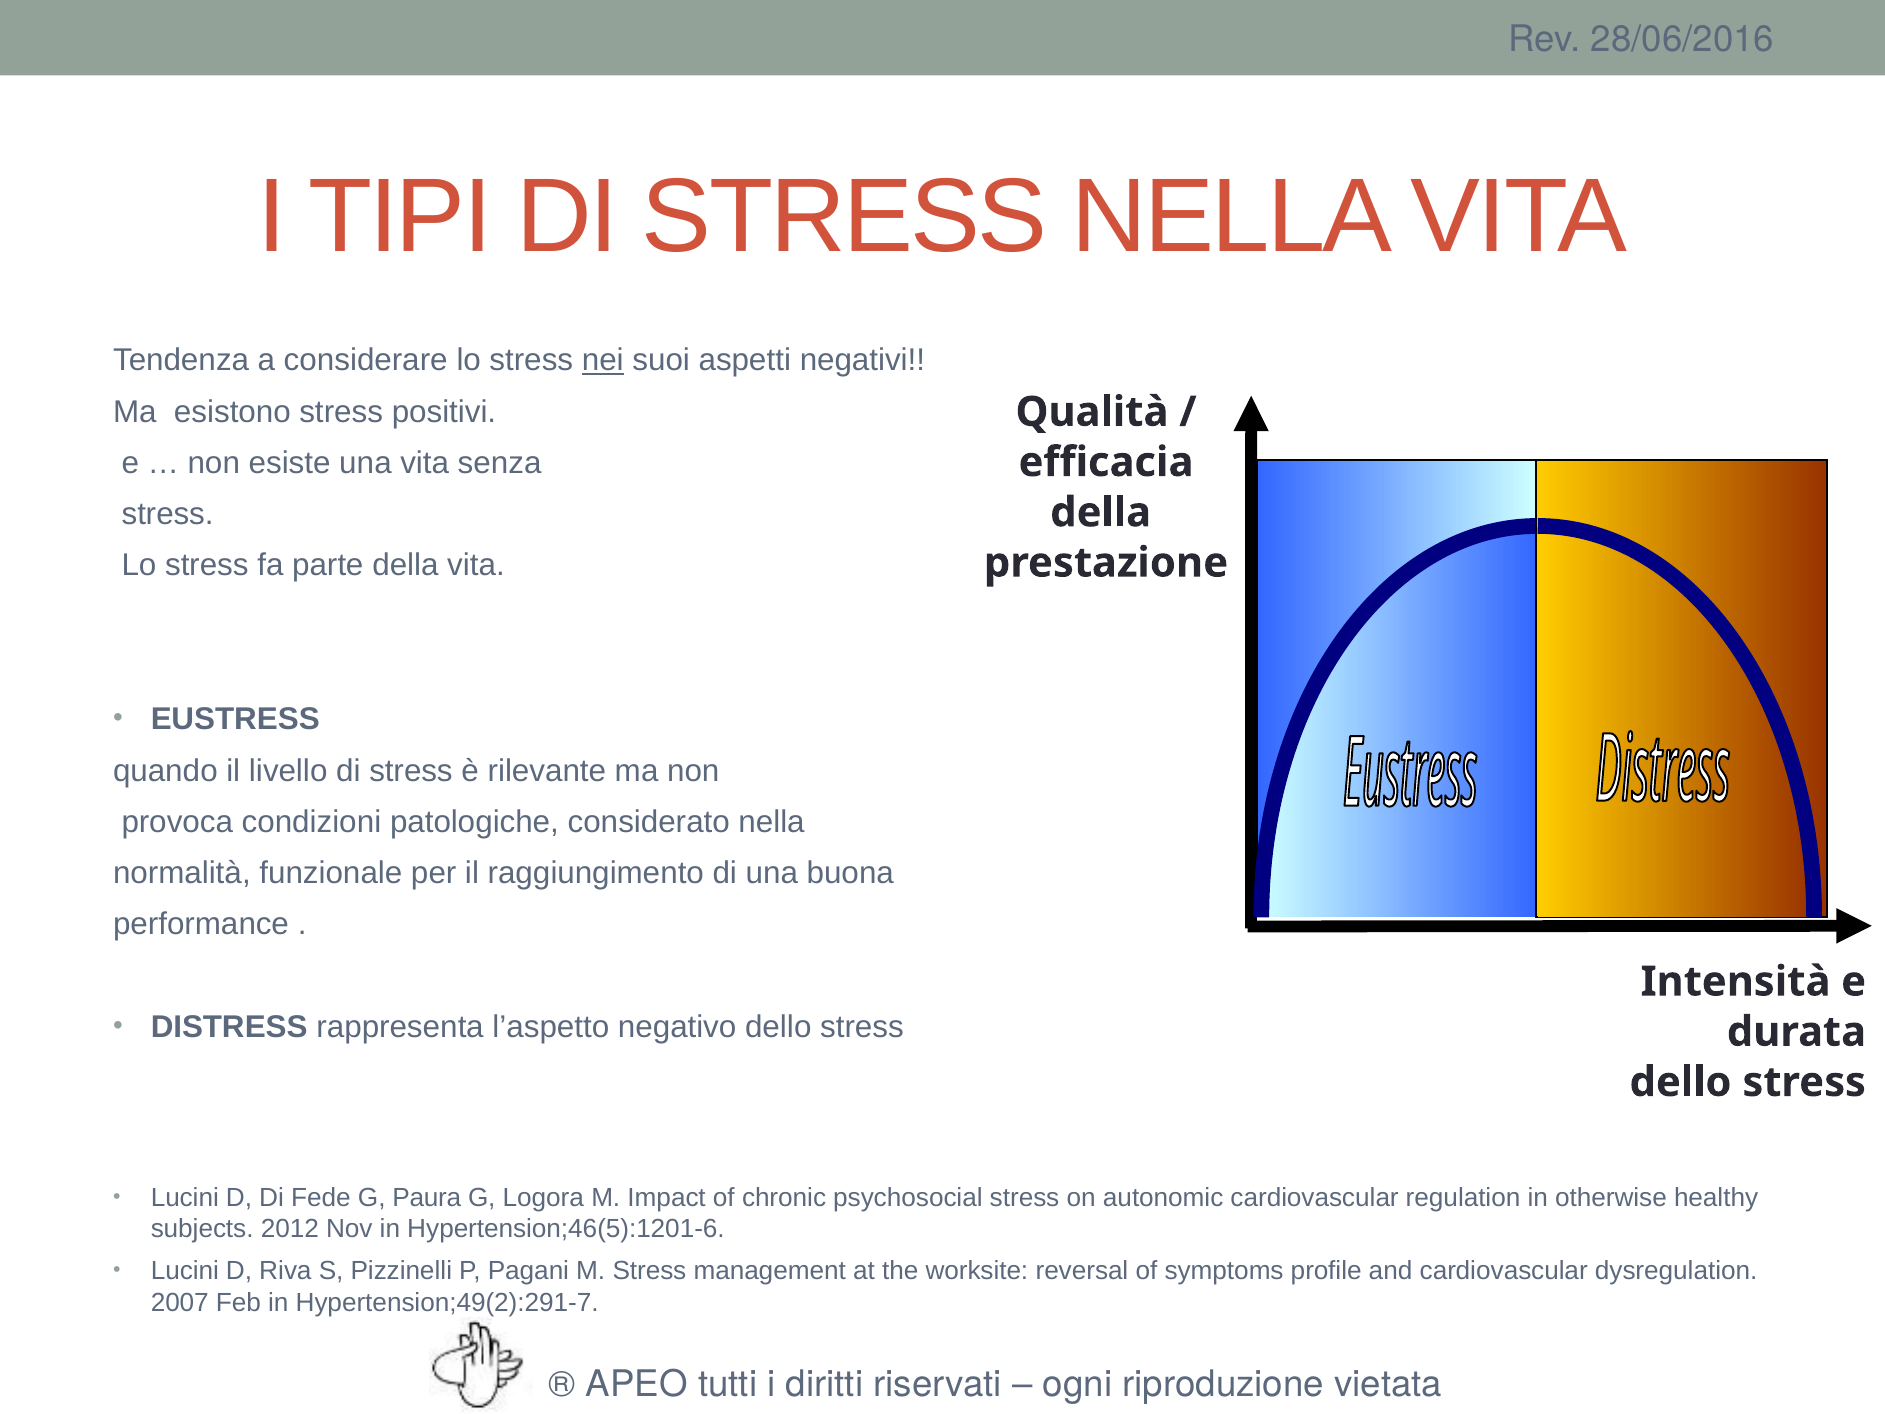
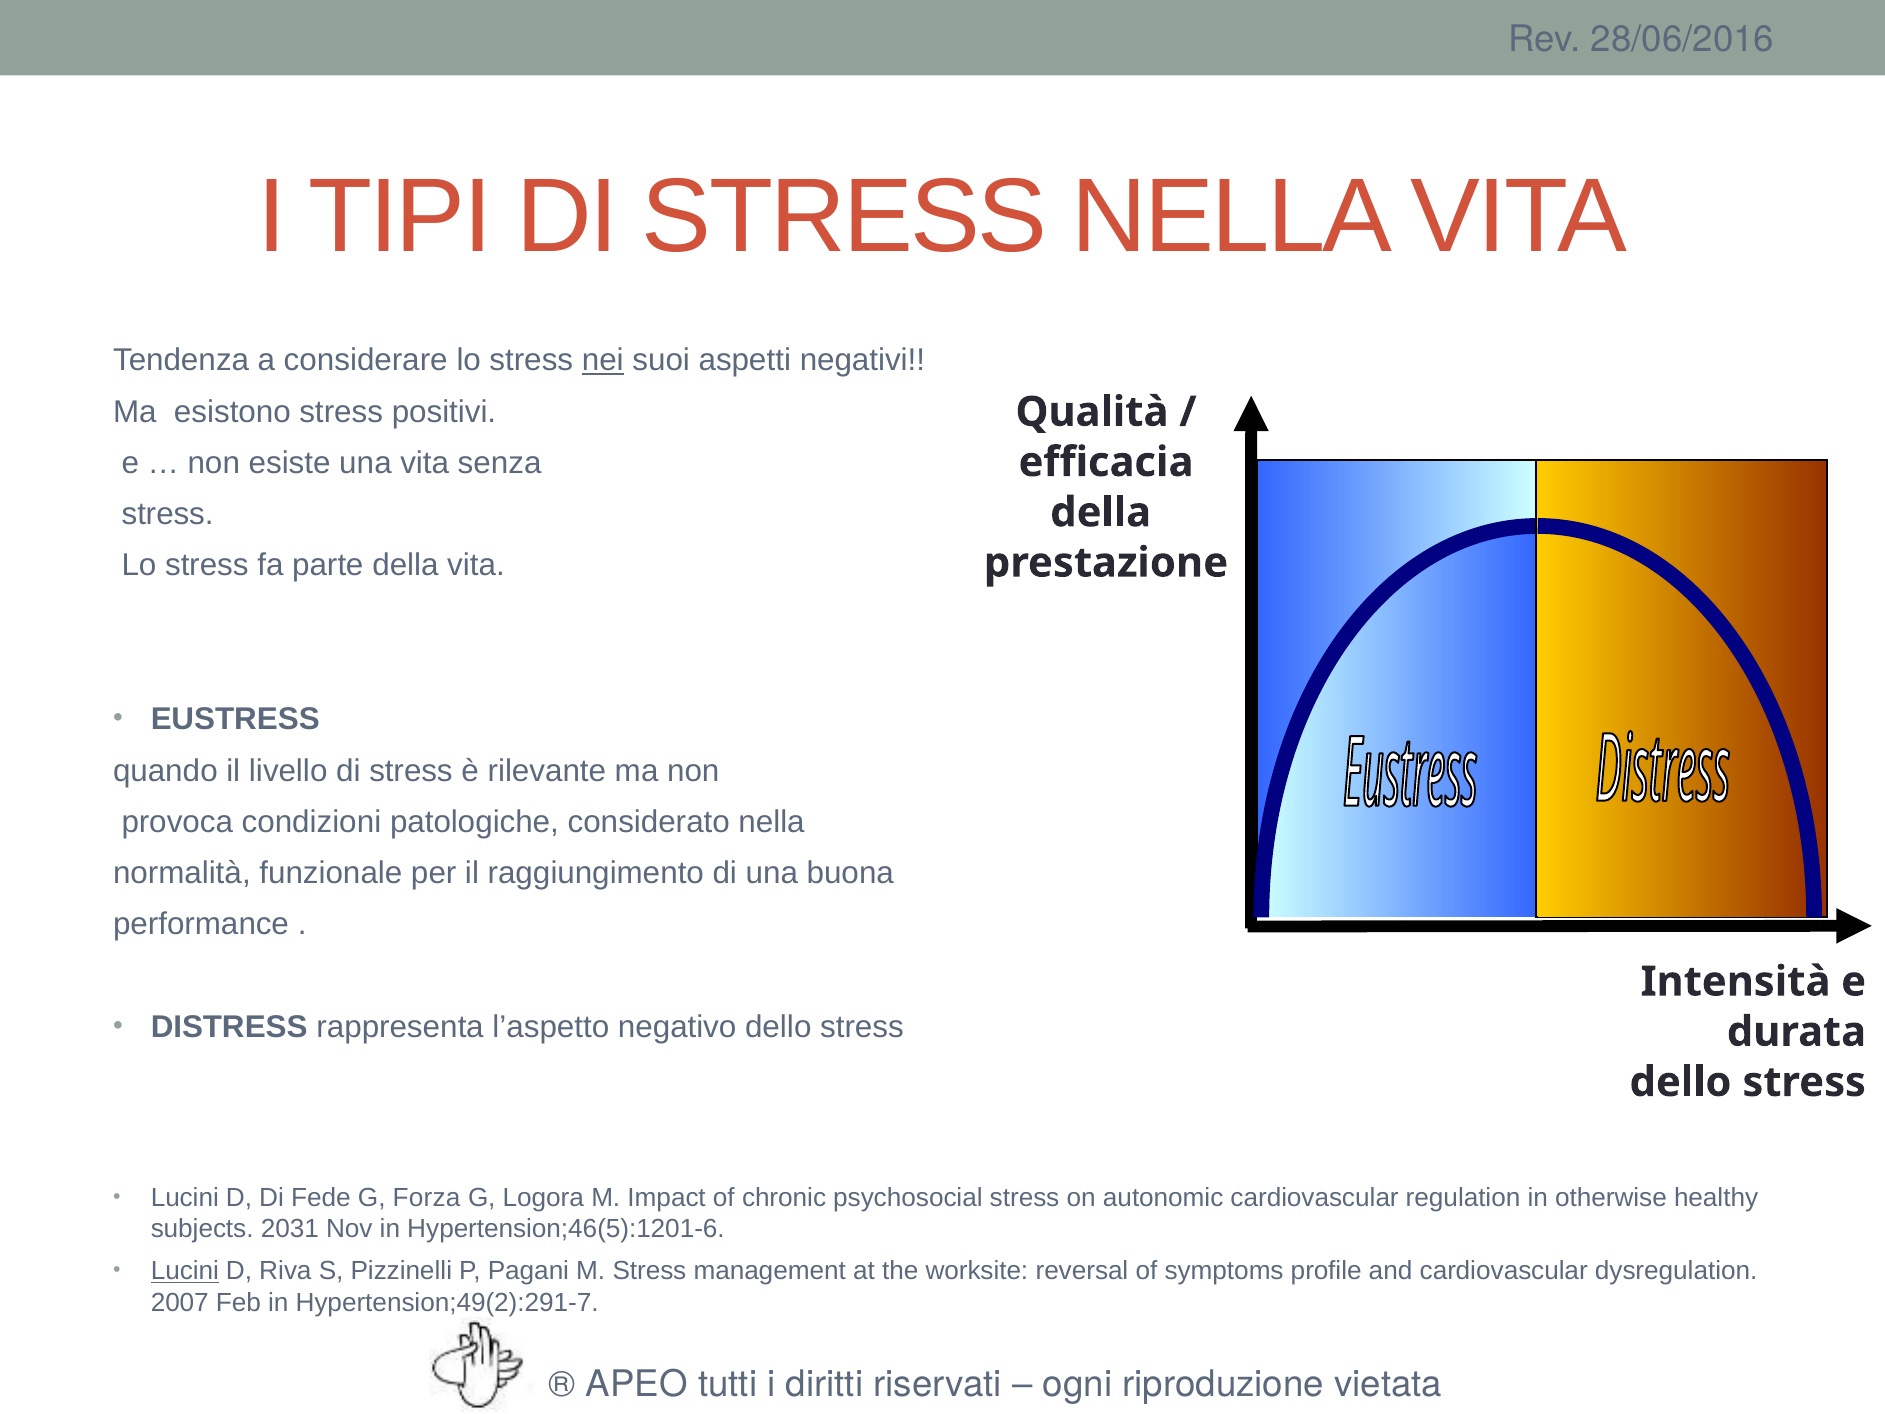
Paura: Paura -> Forza
2012: 2012 -> 2031
Lucini at (185, 1271) underline: none -> present
